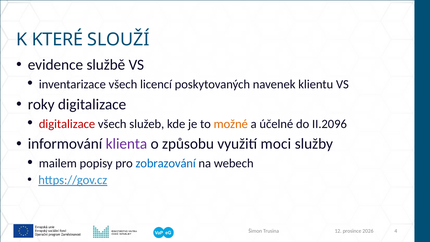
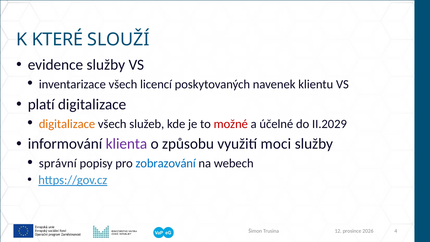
evidence službě: službě -> služby
roky: roky -> platí
digitalizace at (67, 124) colour: red -> orange
možné colour: orange -> red
II.2096: II.2096 -> II.2029
mailem: mailem -> správní
